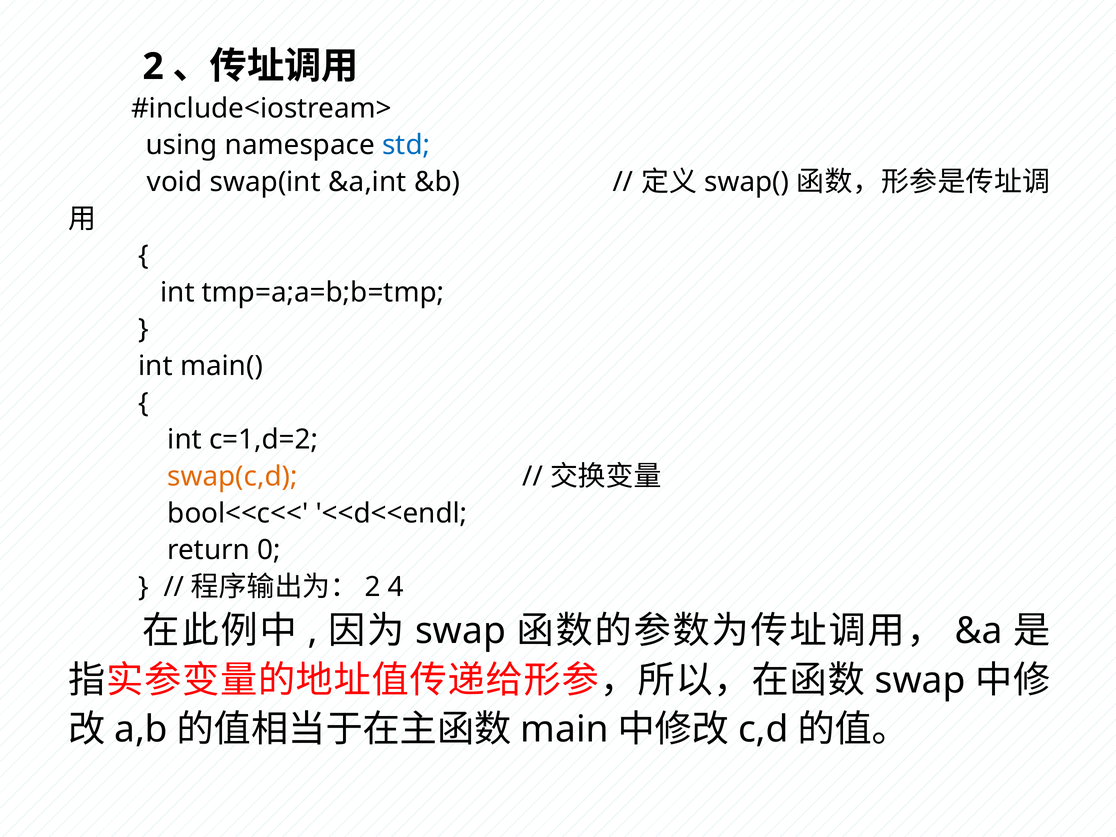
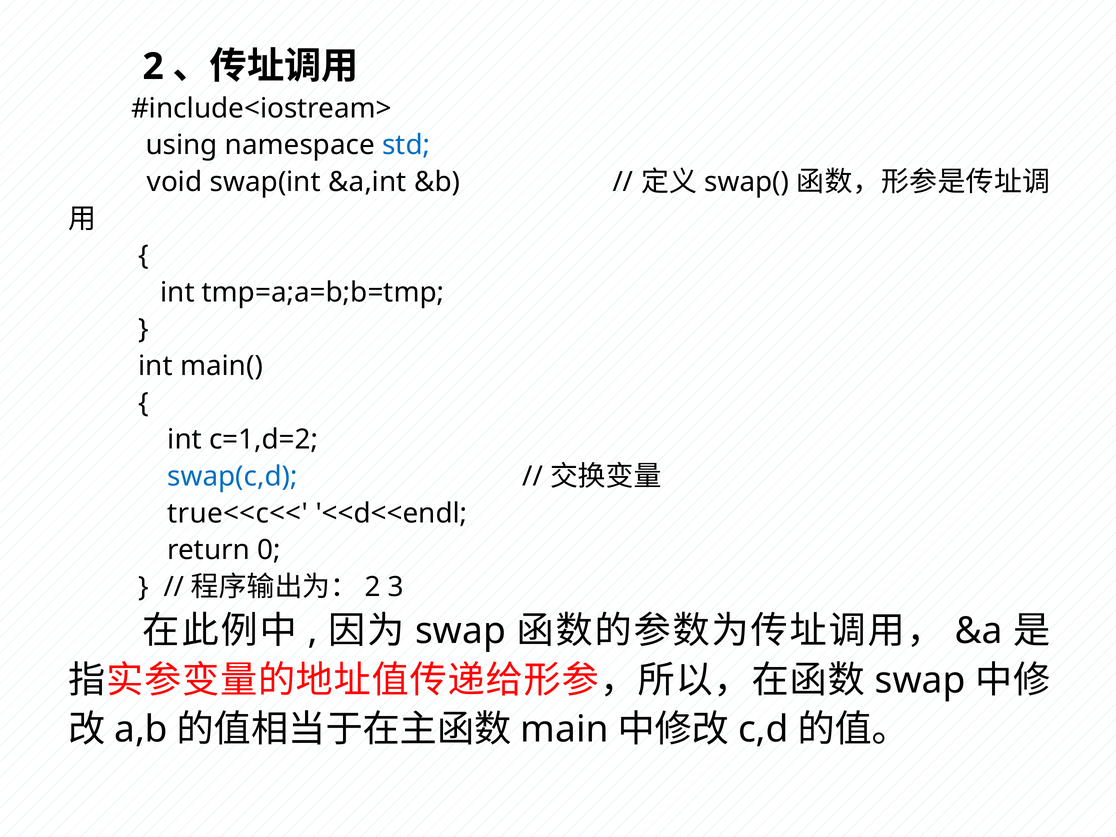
swap(c,d colour: orange -> blue
bool<<c<<: bool<<c<< -> true<<c<<
4: 4 -> 3
